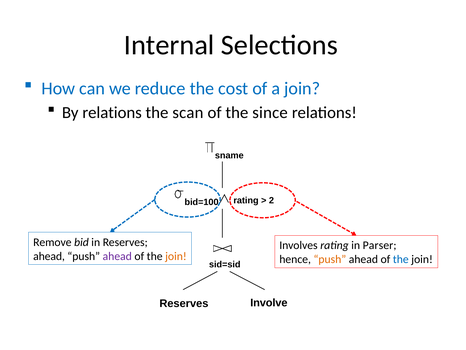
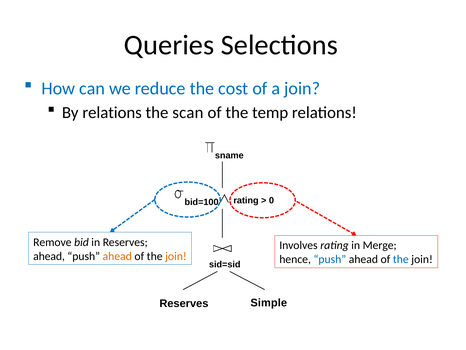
Internal: Internal -> Queries
since: since -> temp
2: 2 -> 0
Parser: Parser -> Merge
ahead at (117, 256) colour: purple -> orange
push at (330, 259) colour: orange -> blue
Involve: Involve -> Simple
